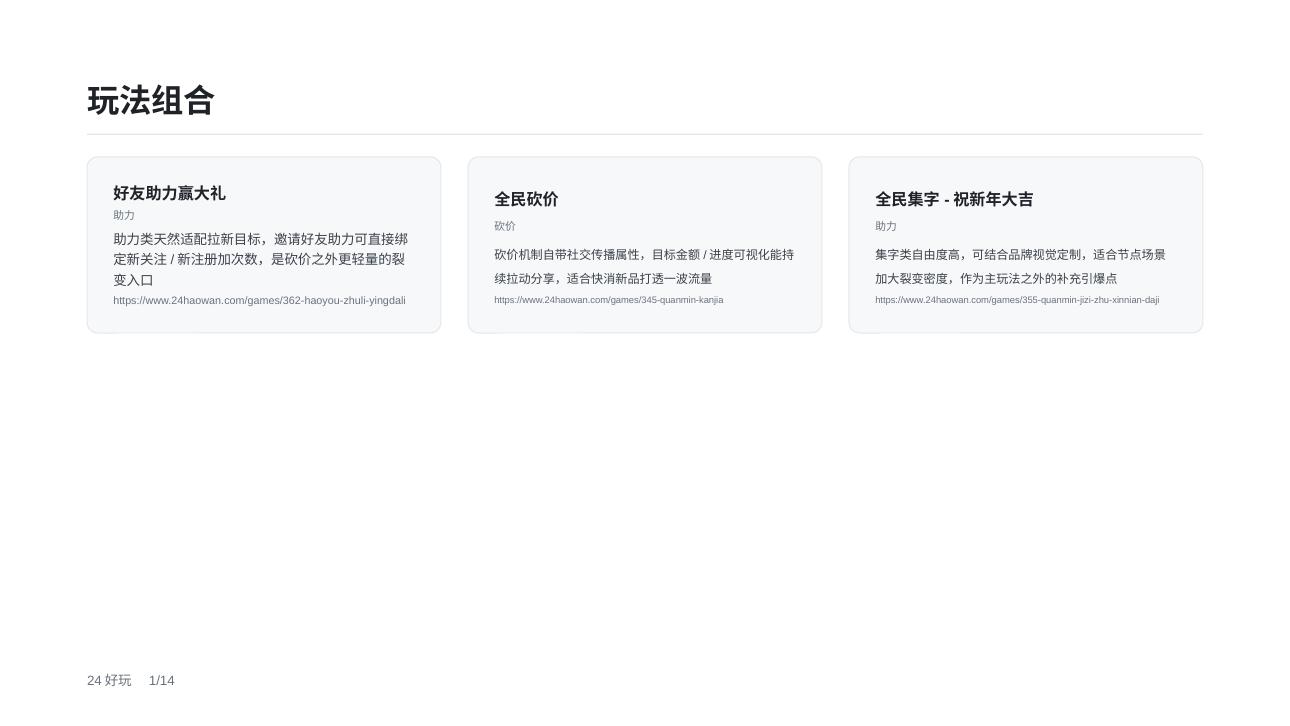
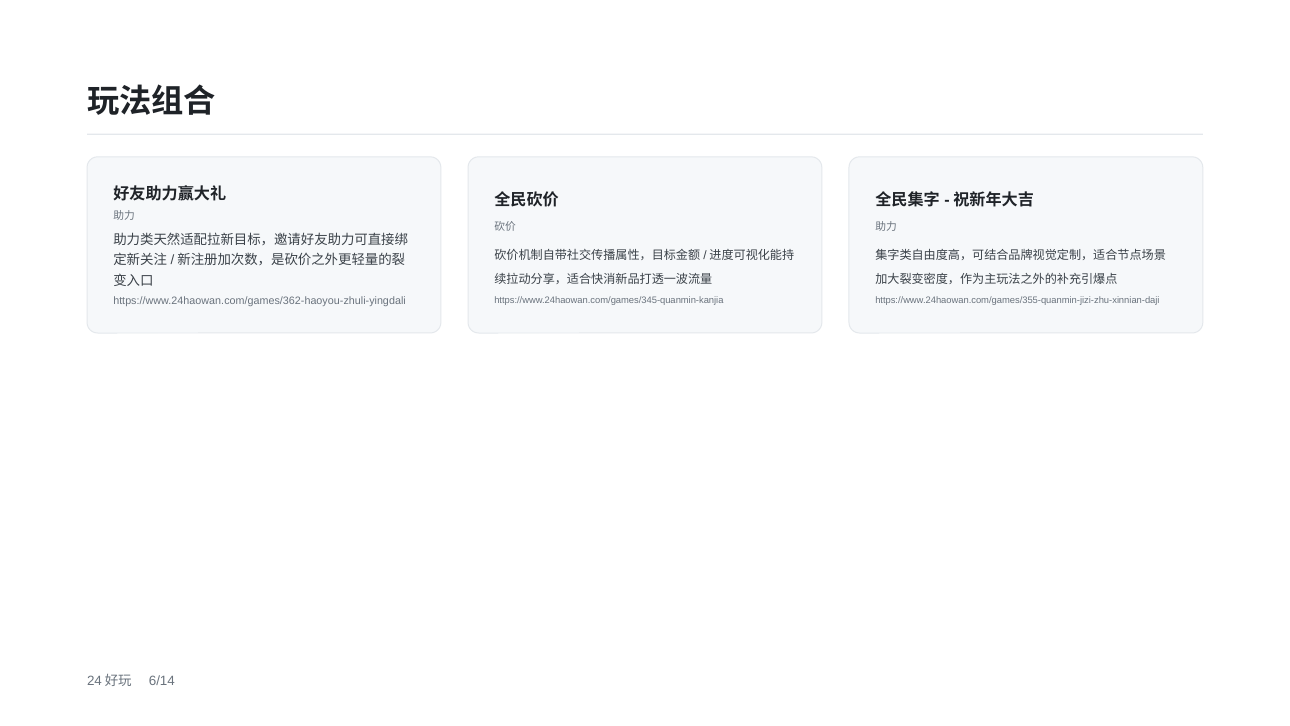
1/14: 1/14 -> 6/14
